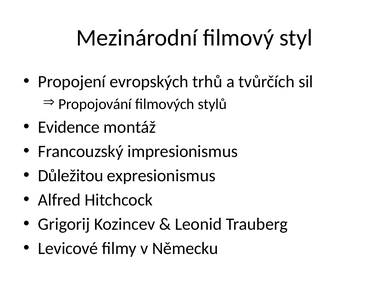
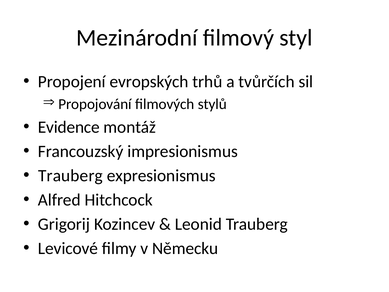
Důležitou at (71, 175): Důležitou -> Trauberg
